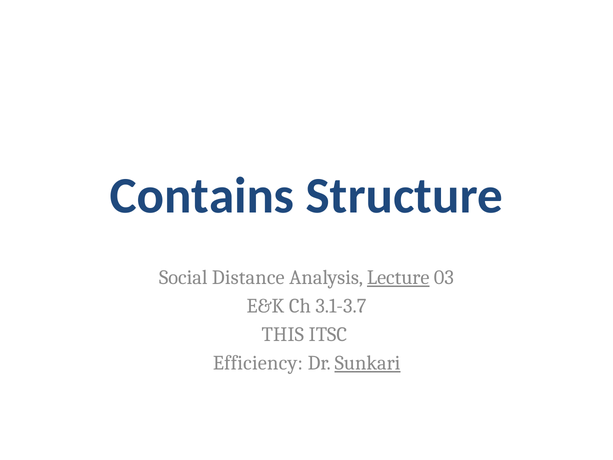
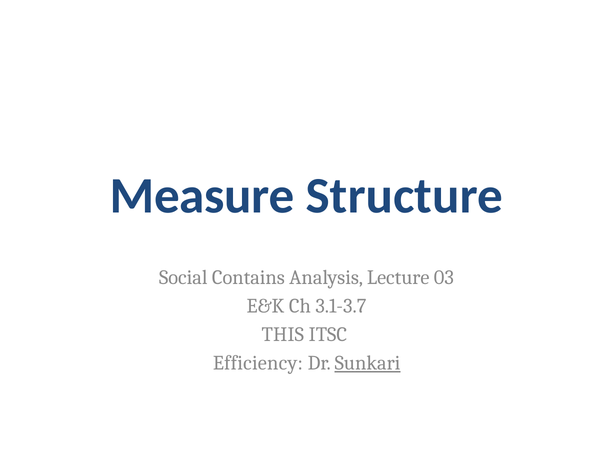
Contains: Contains -> Measure
Distance: Distance -> Contains
Lecture underline: present -> none
